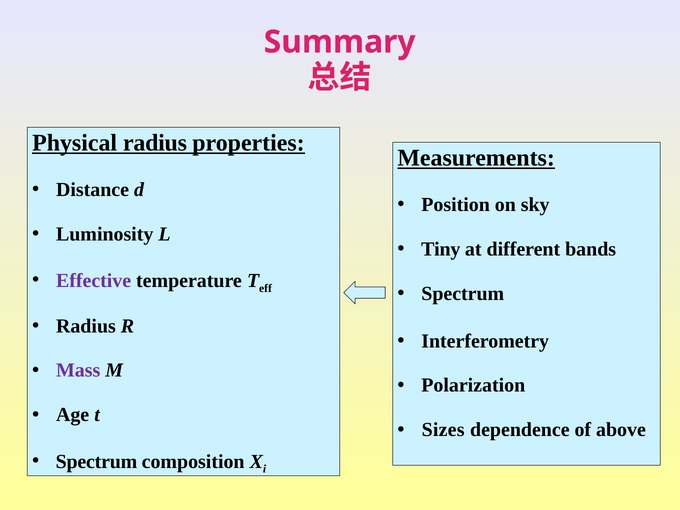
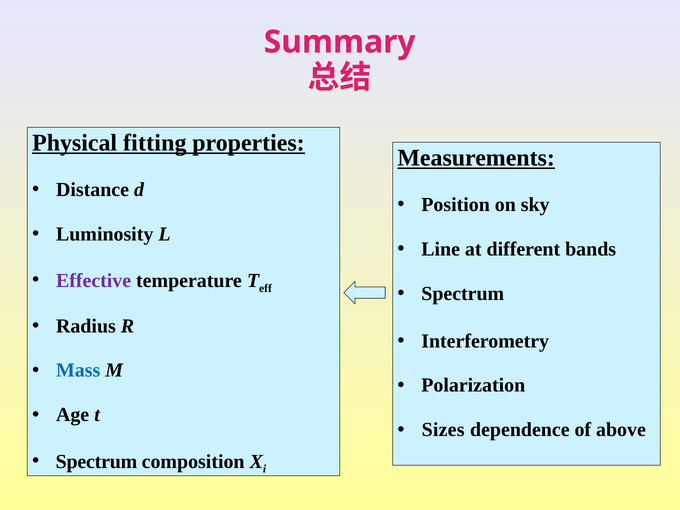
Physical radius: radius -> fitting
Tiny: Tiny -> Line
Mass colour: purple -> blue
